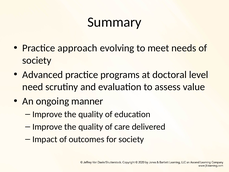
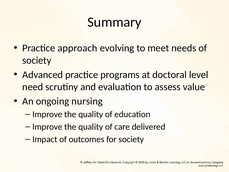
manner: manner -> nursing
